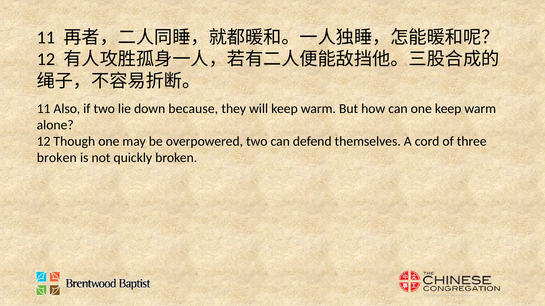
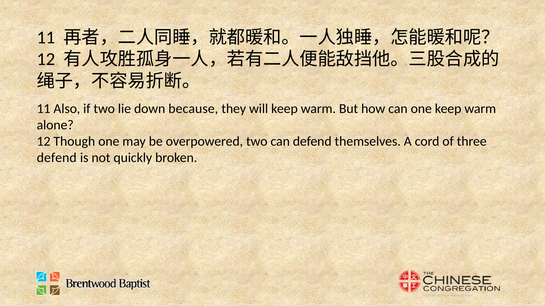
broken at (57, 158): broken -> defend
